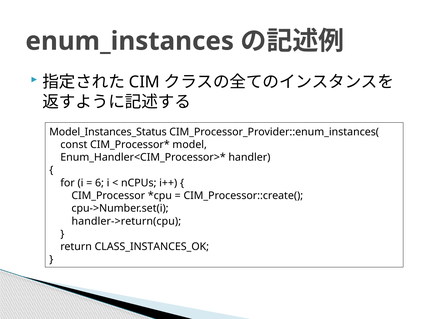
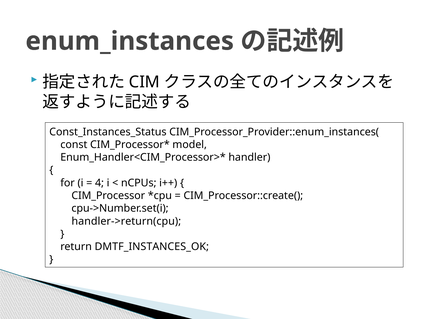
Model_Instances_Status: Model_Instances_Status -> Const_Instances_Status
6: 6 -> 4
CLASS_INSTANCES_OK: CLASS_INSTANCES_OK -> DMTF_INSTANCES_OK
